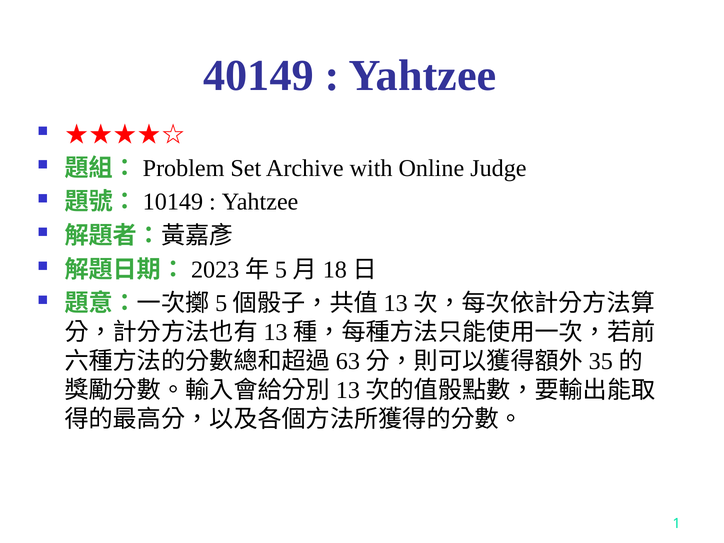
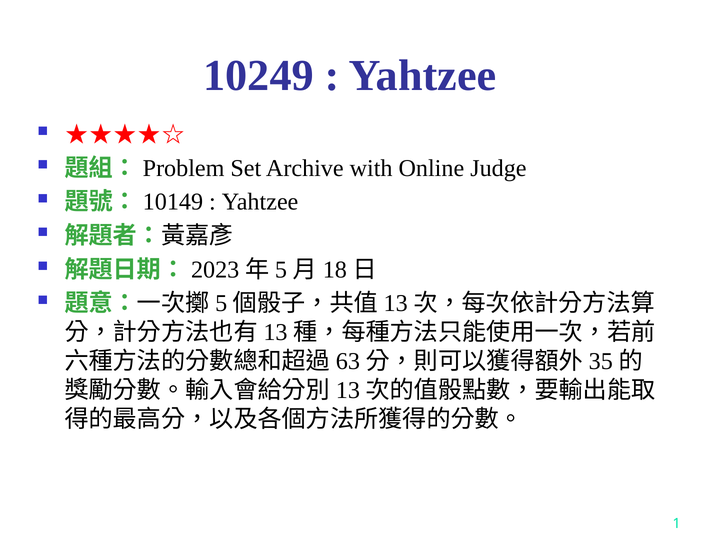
40149: 40149 -> 10249
